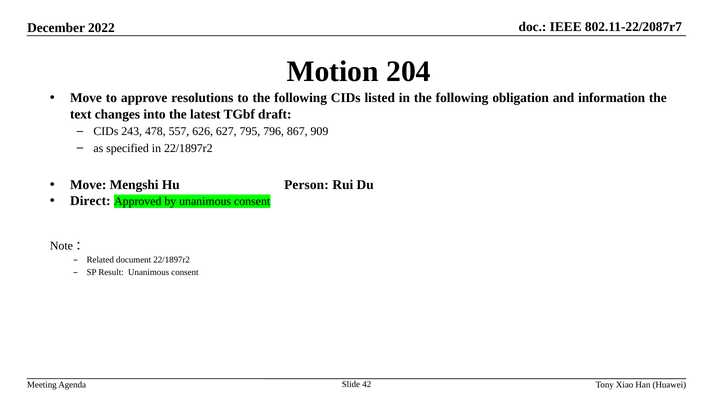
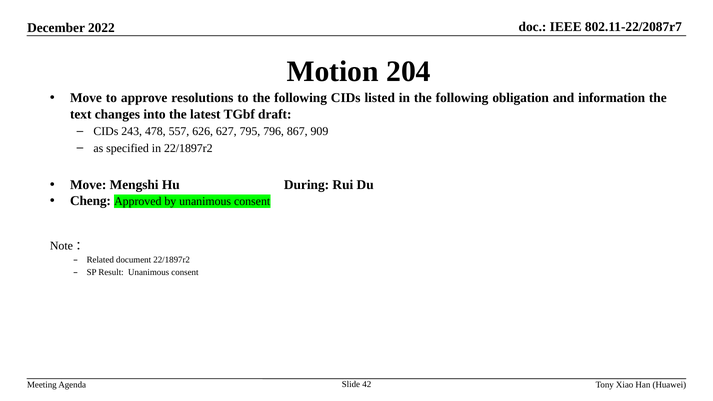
Person: Person -> During
Direct: Direct -> Cheng
